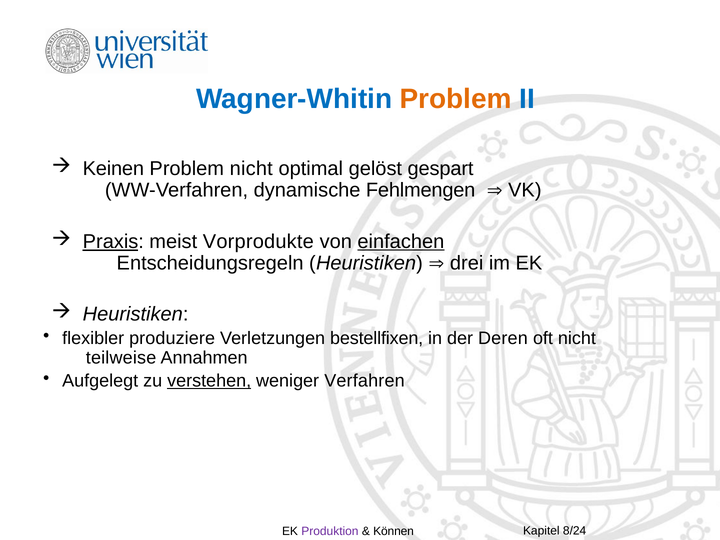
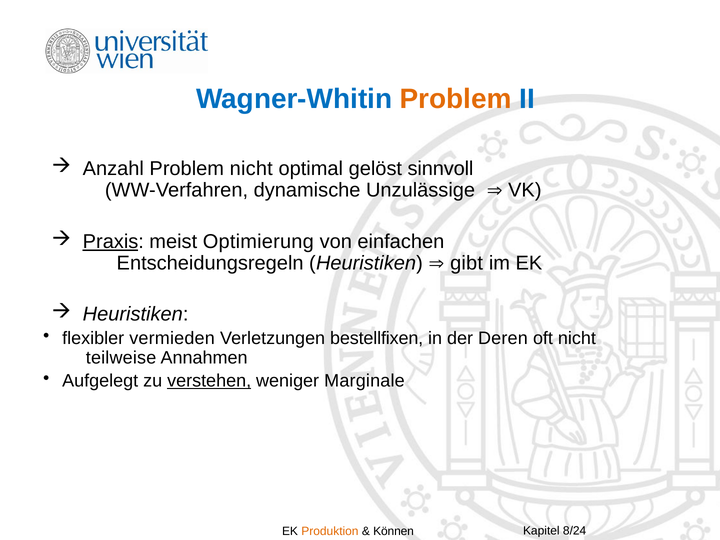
Keinen: Keinen -> Anzahl
gespart: gespart -> sinnvoll
Fehlmengen: Fehlmengen -> Unzulässige
Vorprodukte: Vorprodukte -> Optimierung
einfachen underline: present -> none
drei: drei -> gibt
produziere: produziere -> vermieden
Verfahren: Verfahren -> Marginale
Produktion colour: purple -> orange
